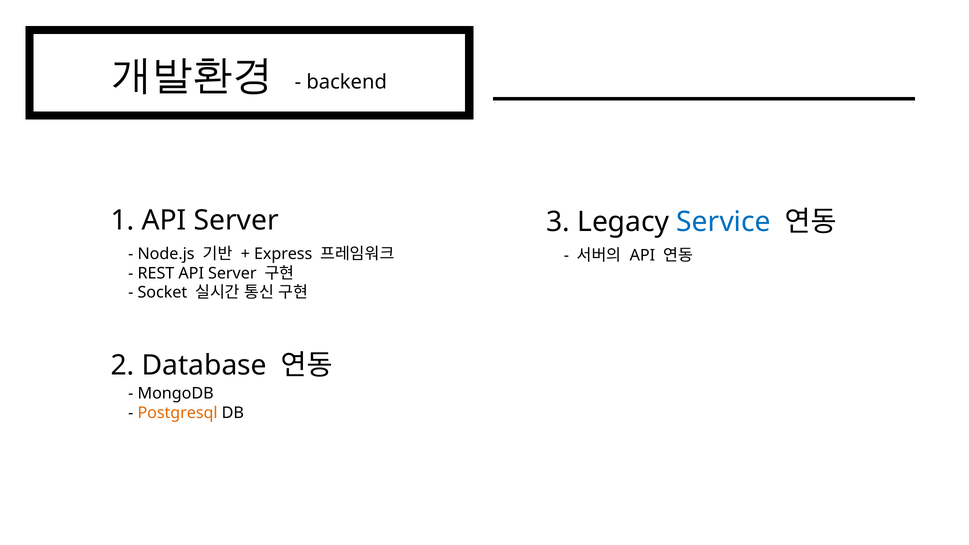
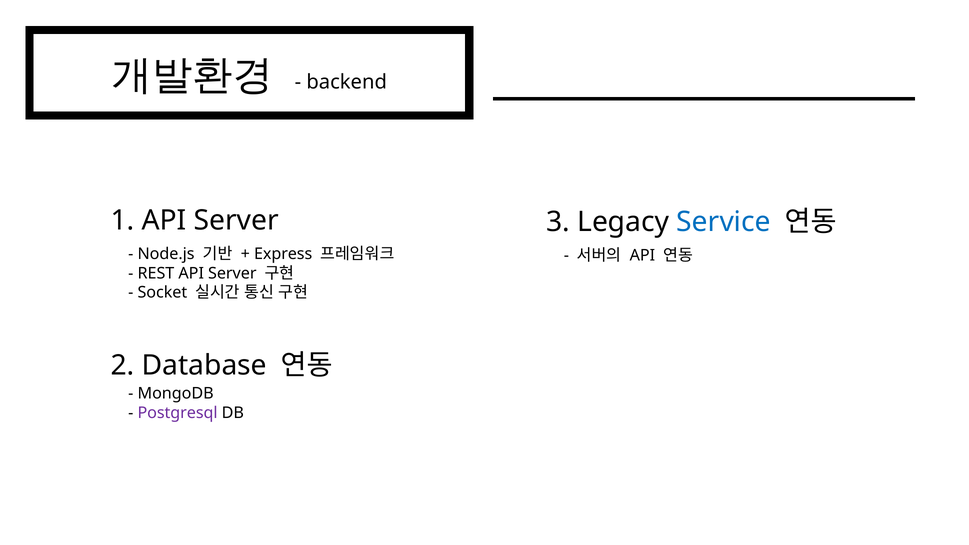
Postgresql colour: orange -> purple
